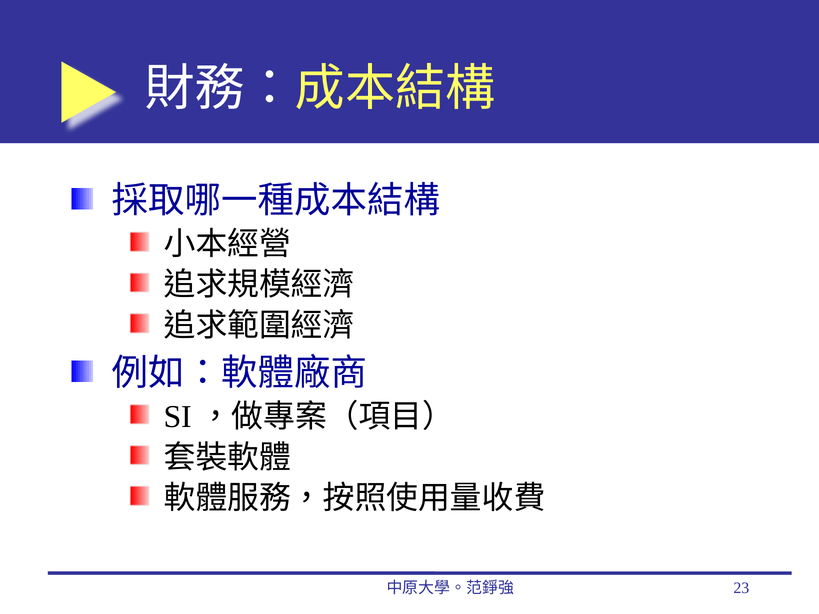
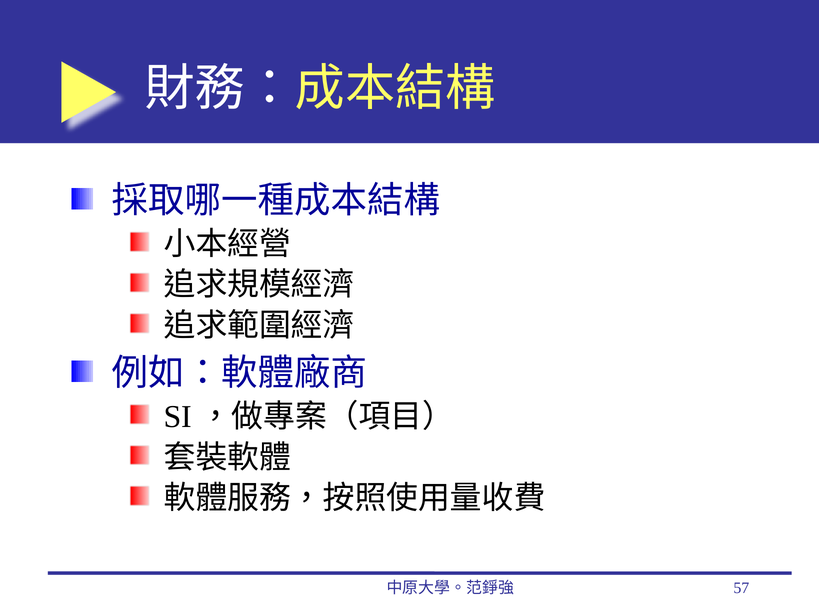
23: 23 -> 57
